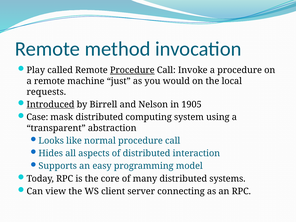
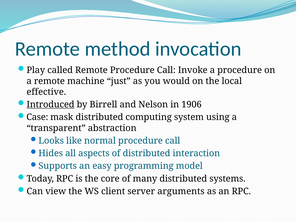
Procedure at (132, 70) underline: present -> none
requests: requests -> effective
1905: 1905 -> 1906
connecting: connecting -> arguments
